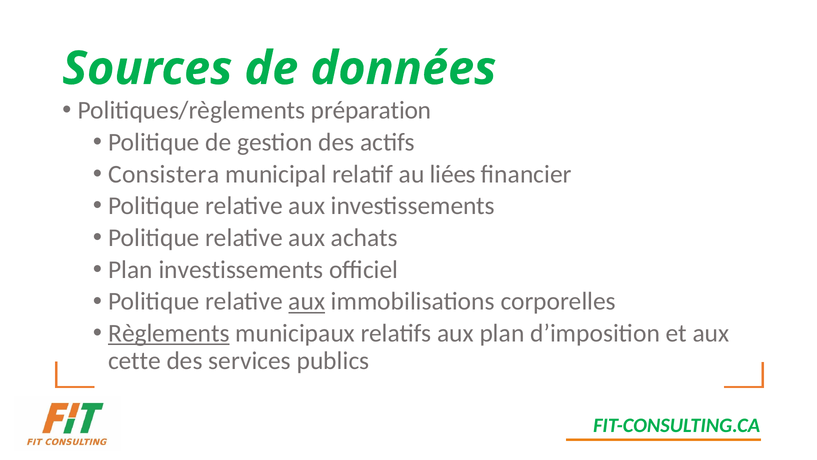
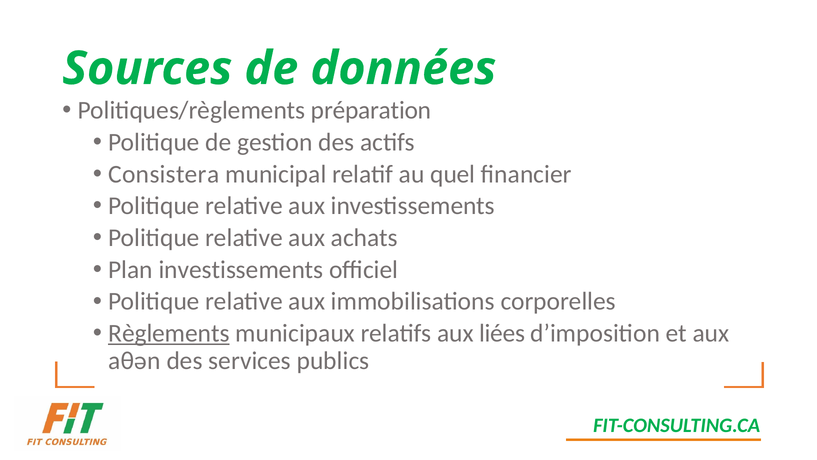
liées: liées -> quel
aux at (307, 301) underline: present -> none
aux plan: plan -> liées
cette: cette -> aθən
